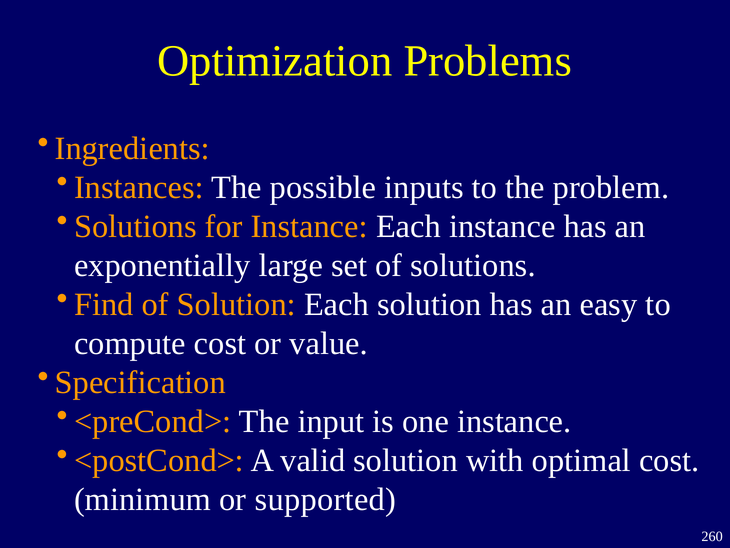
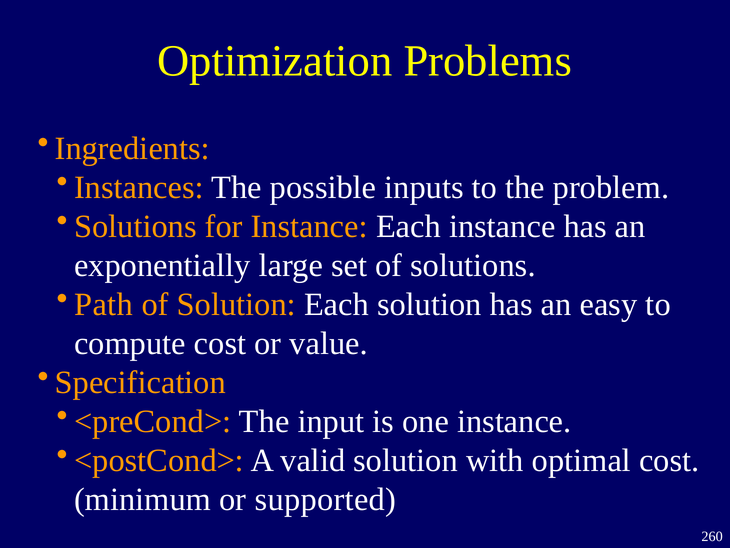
Find: Find -> Path
